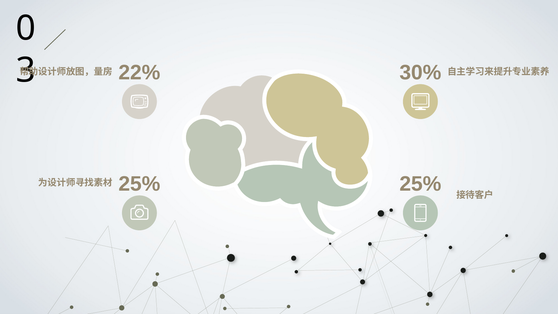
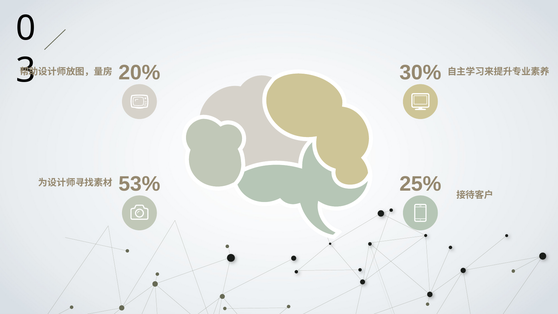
22%: 22% -> 20%
25% at (139, 184): 25% -> 53%
